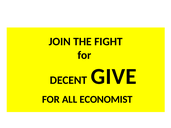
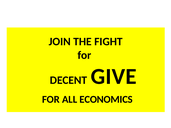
ECONOMIST: ECONOMIST -> ECONOMICS
